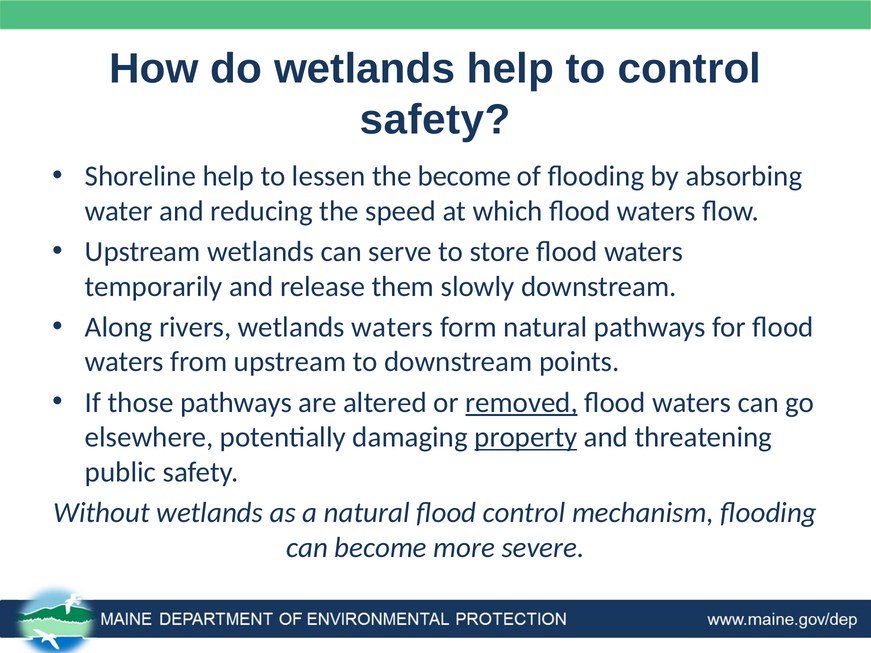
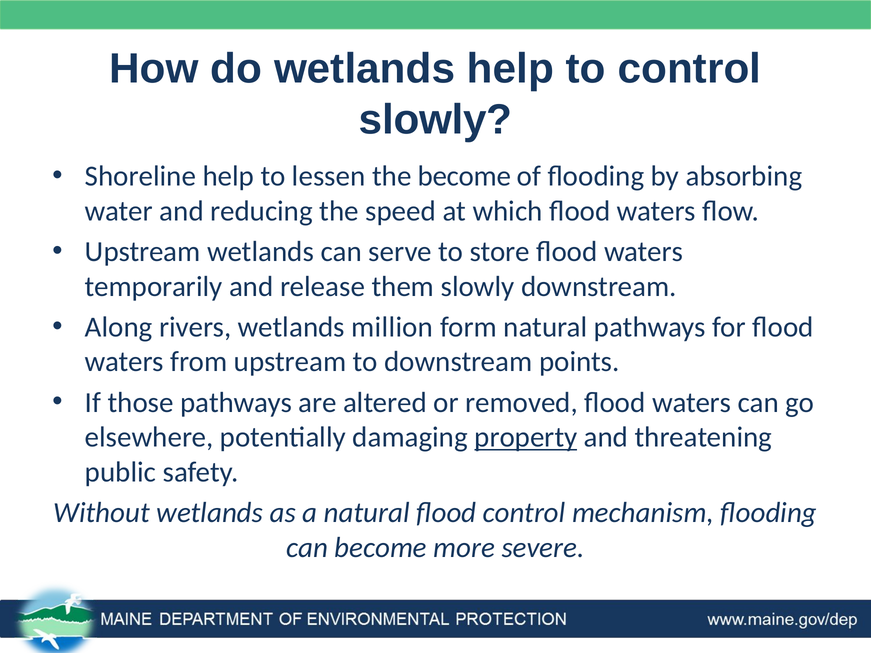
safety at (435, 120): safety -> slowly
wetlands waters: waters -> million
removed underline: present -> none
